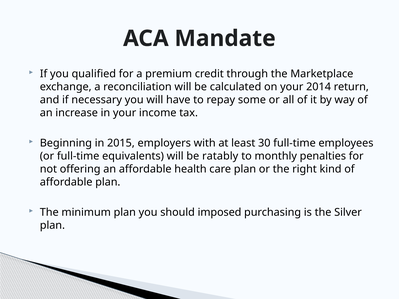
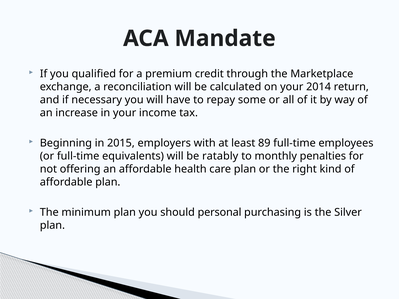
30: 30 -> 89
imposed: imposed -> personal
